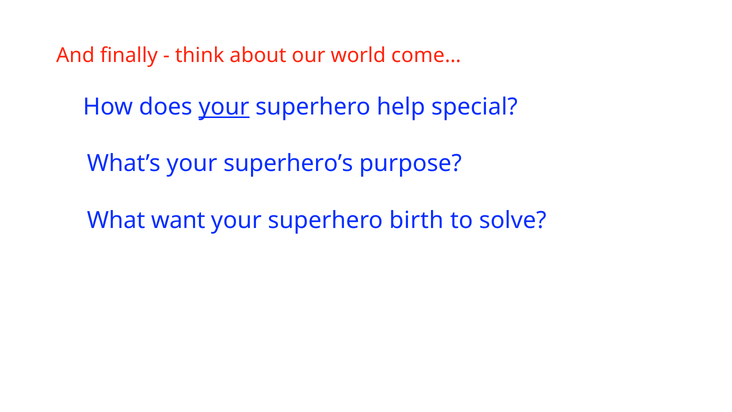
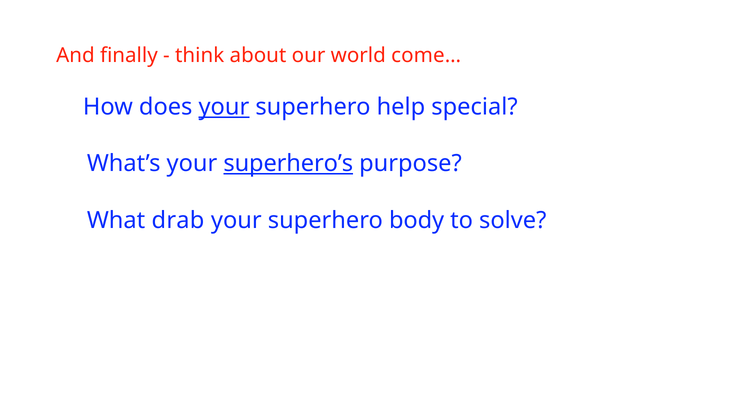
superhero’s underline: none -> present
want: want -> drab
birth: birth -> body
